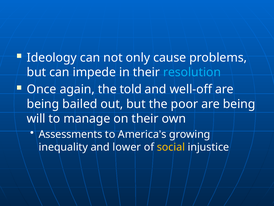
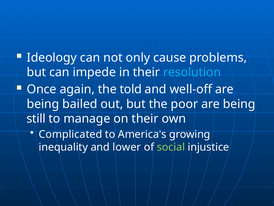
will: will -> still
Assessments: Assessments -> Complicated
social colour: yellow -> light green
